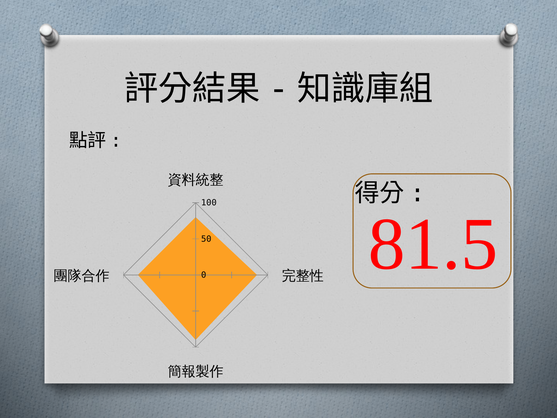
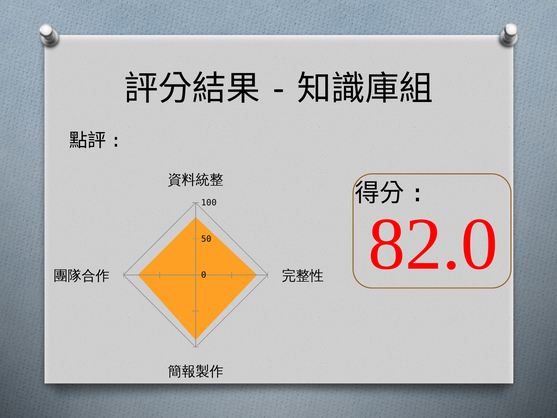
81.5: 81.5 -> 82.0
